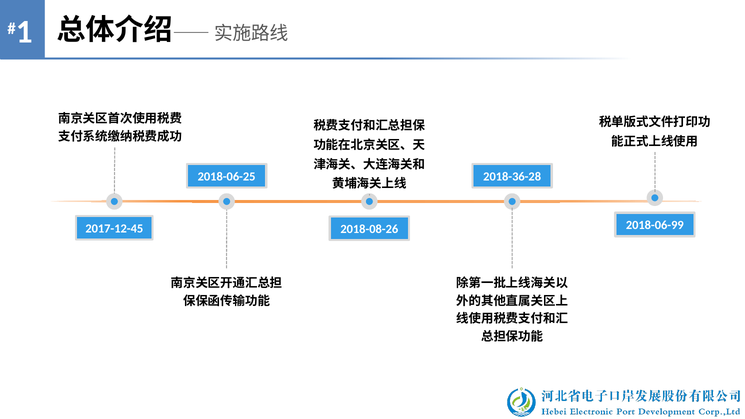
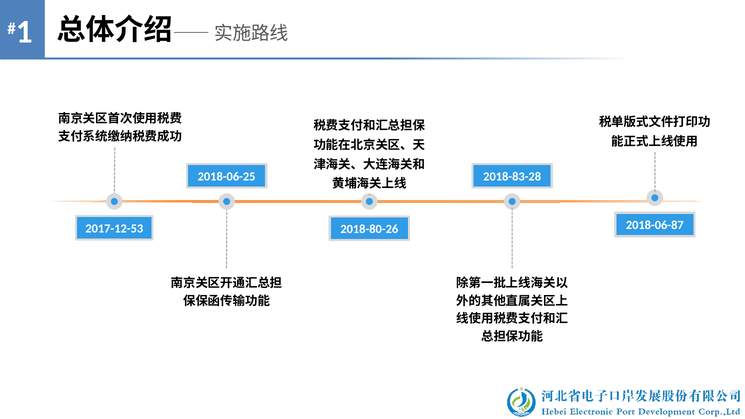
2018-36-28: 2018-36-28 -> 2018-83-28
2018-06-99: 2018-06-99 -> 2018-06-87
2017-12-45: 2017-12-45 -> 2017-12-53
2018-08-26: 2018-08-26 -> 2018-80-26
